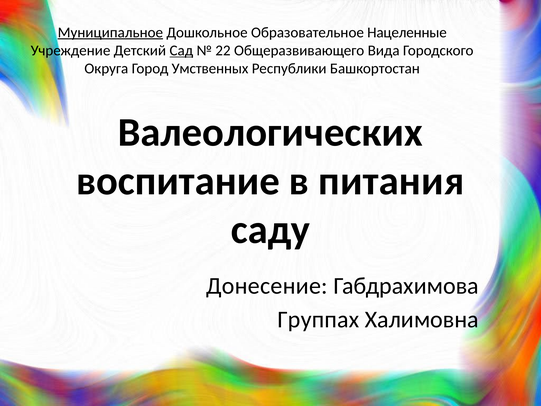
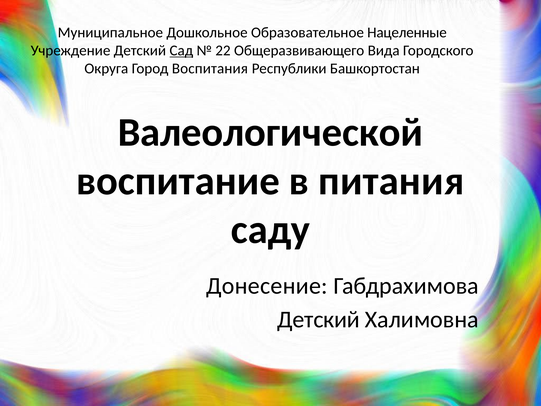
Муниципальное underline: present -> none
Умственных: Умственных -> Воспитания
Валеологических: Валеологических -> Валеологической
Группах at (318, 319): Группах -> Детский
